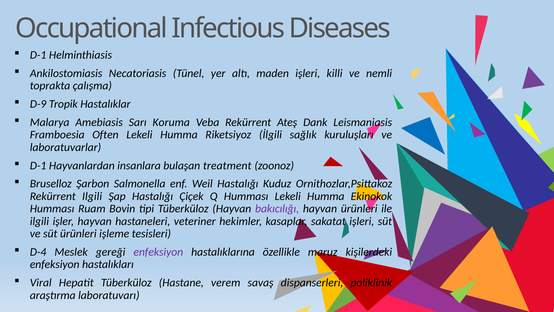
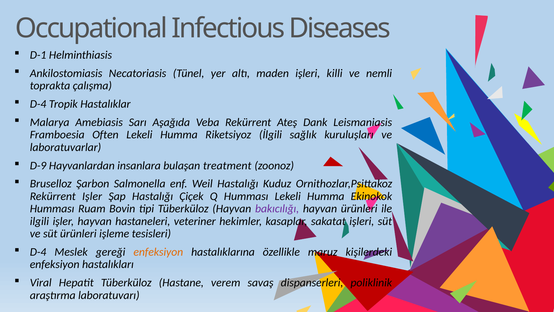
D-9 at (38, 104): D-9 -> D-4
Koruma: Koruma -> Aşağıda
D-1 at (38, 165): D-1 -> D-9
Rekürrent Ilgili: Ilgili -> Işler
enfeksiyon at (158, 252) colour: purple -> orange
